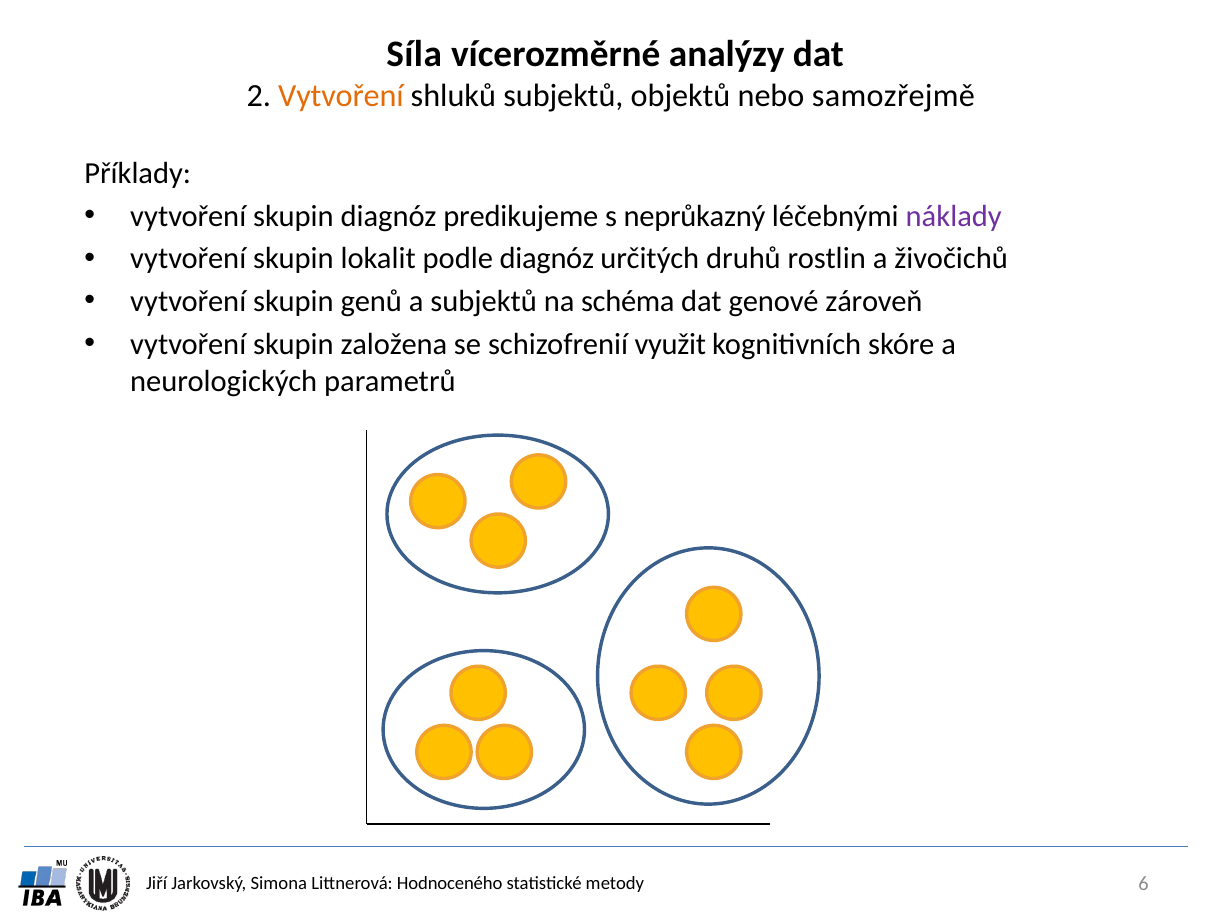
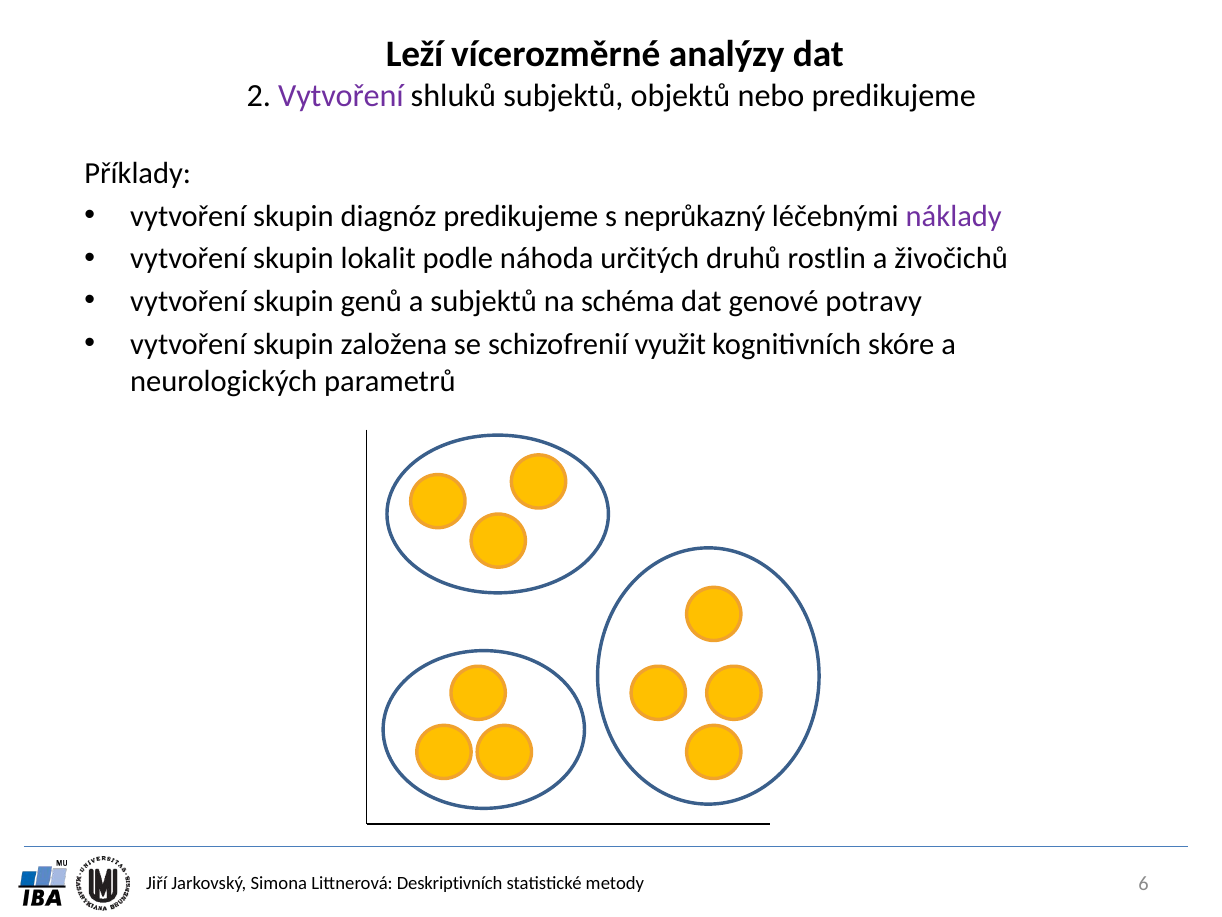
Síla: Síla -> Leží
Vytvoření at (341, 96) colour: orange -> purple
nebo samozřejmě: samozřejmě -> predikujeme
podle diagnóz: diagnóz -> náhoda
zároveň: zároveň -> potravy
Hodnoceného: Hodnoceného -> Deskriptivních
